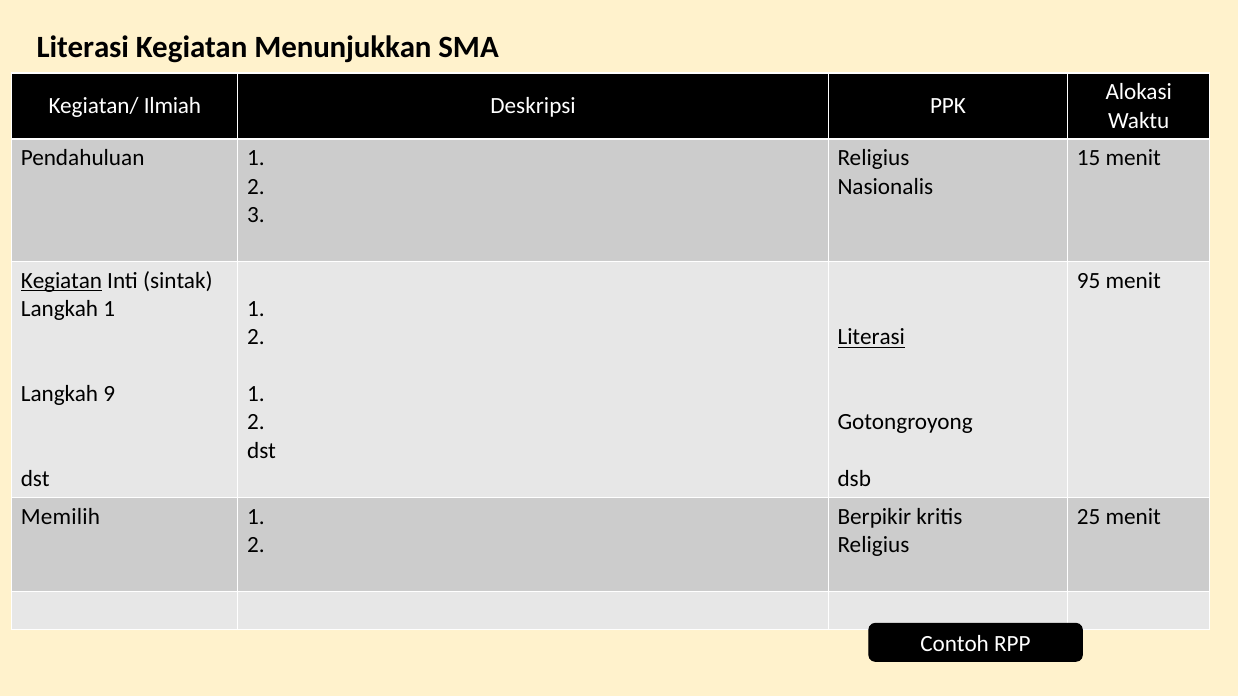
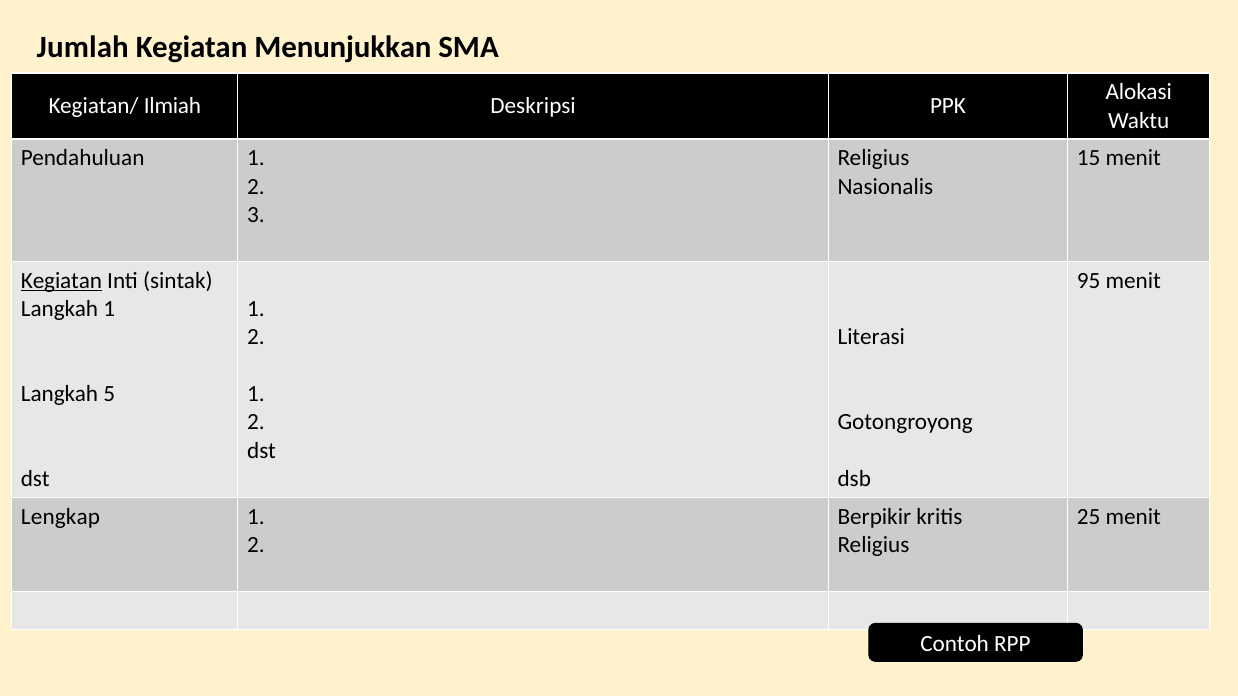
Literasi at (83, 47): Literasi -> Jumlah
Literasi at (871, 337) underline: present -> none
9: 9 -> 5
Memilih: Memilih -> Lengkap
